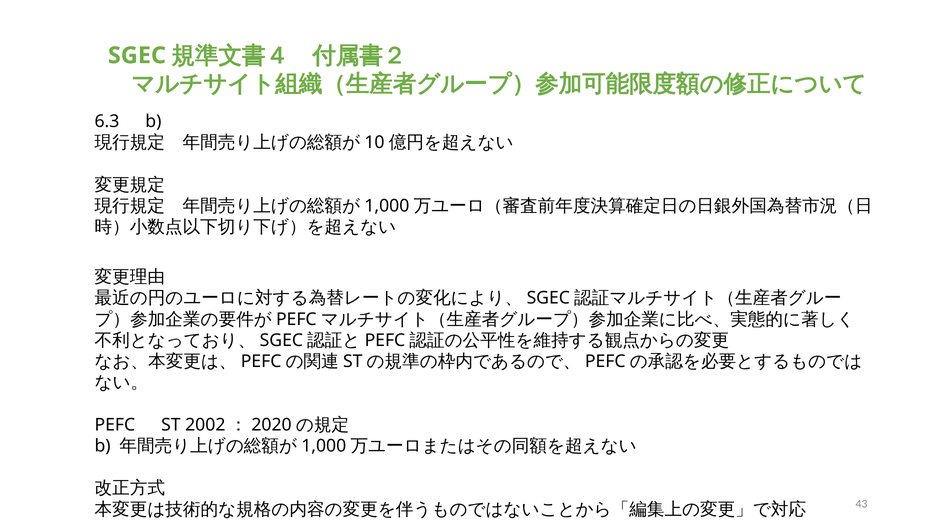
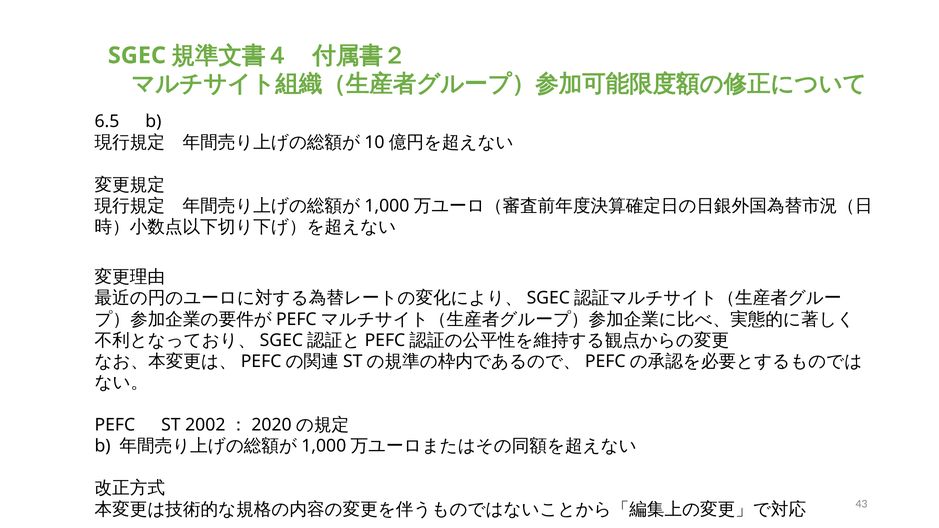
6.3: 6.3 -> 6.5
